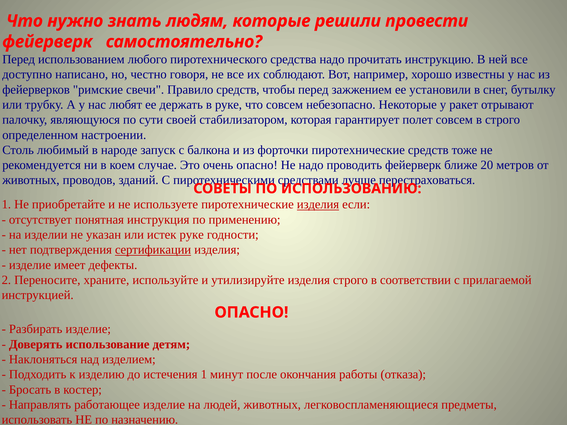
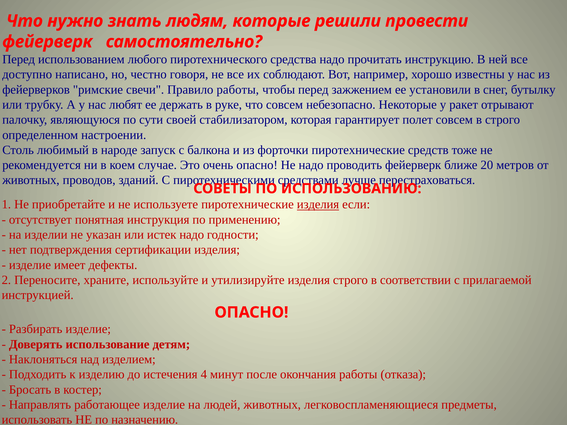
Правило средств: средств -> работы
истек руке: руке -> надо
сертификации underline: present -> none
истечения 1: 1 -> 4
